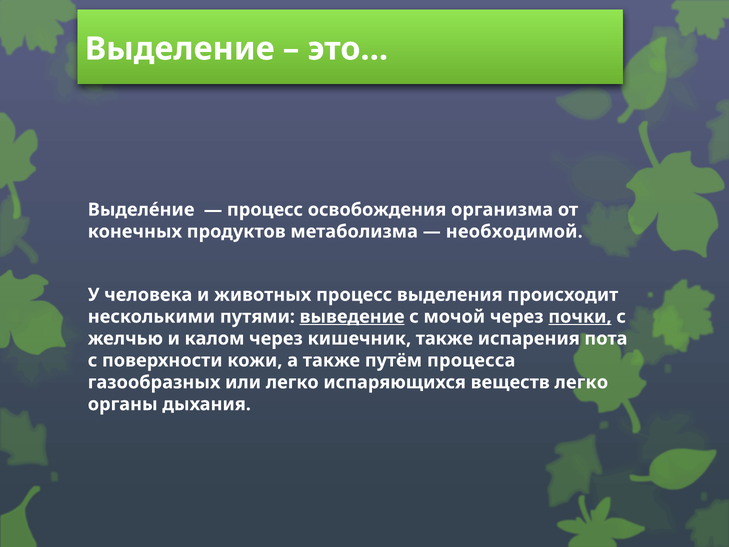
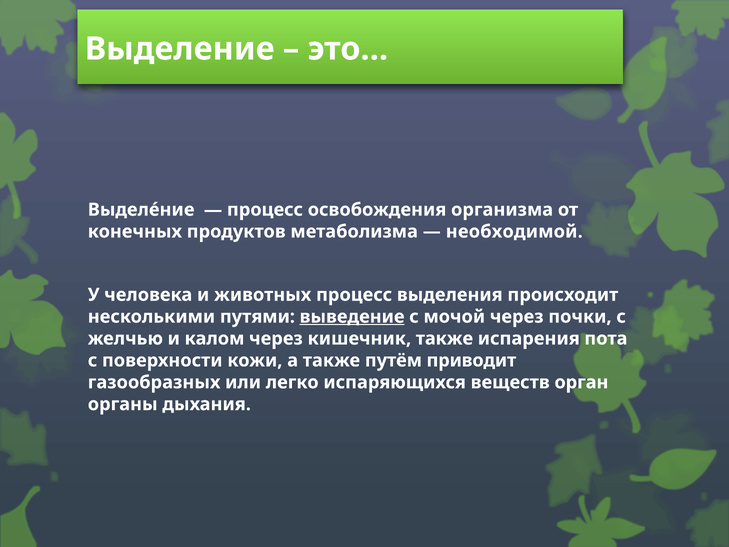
почки underline: present -> none
процесса: процесса -> приводит
веществ легко: легко -> орган
